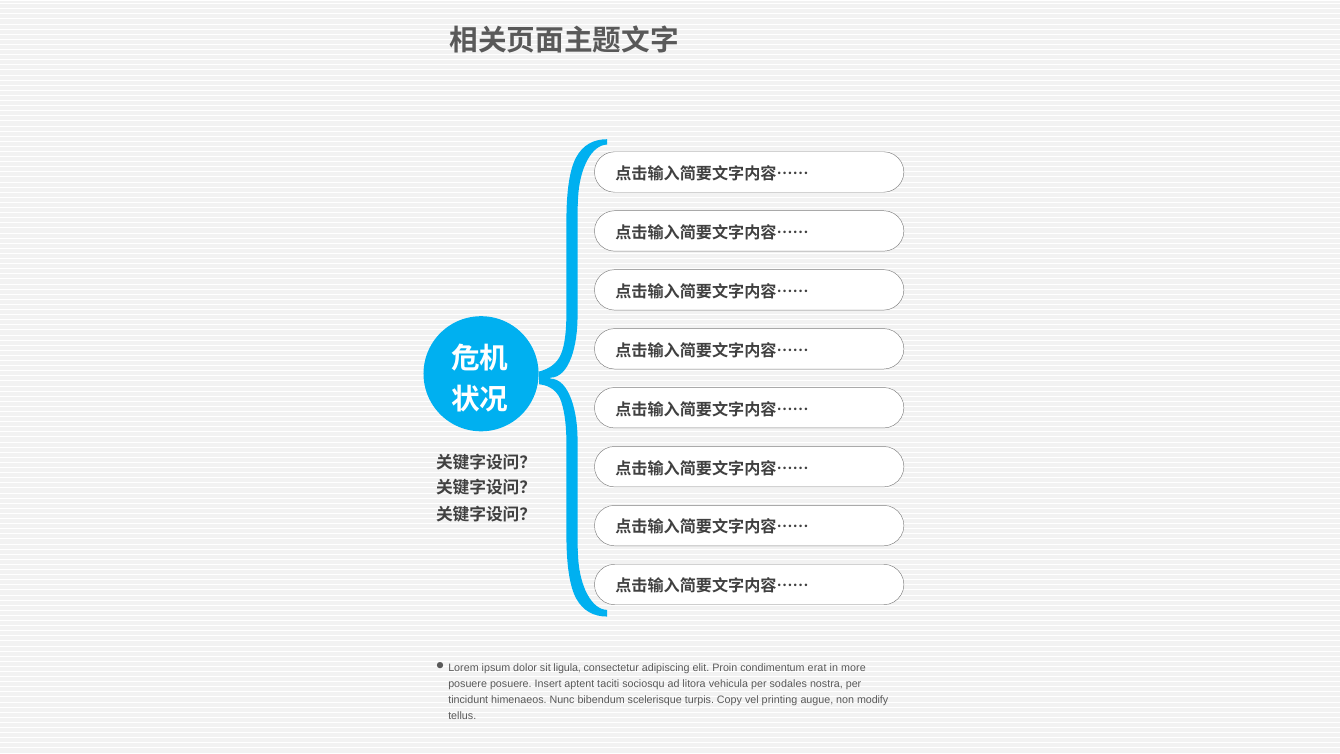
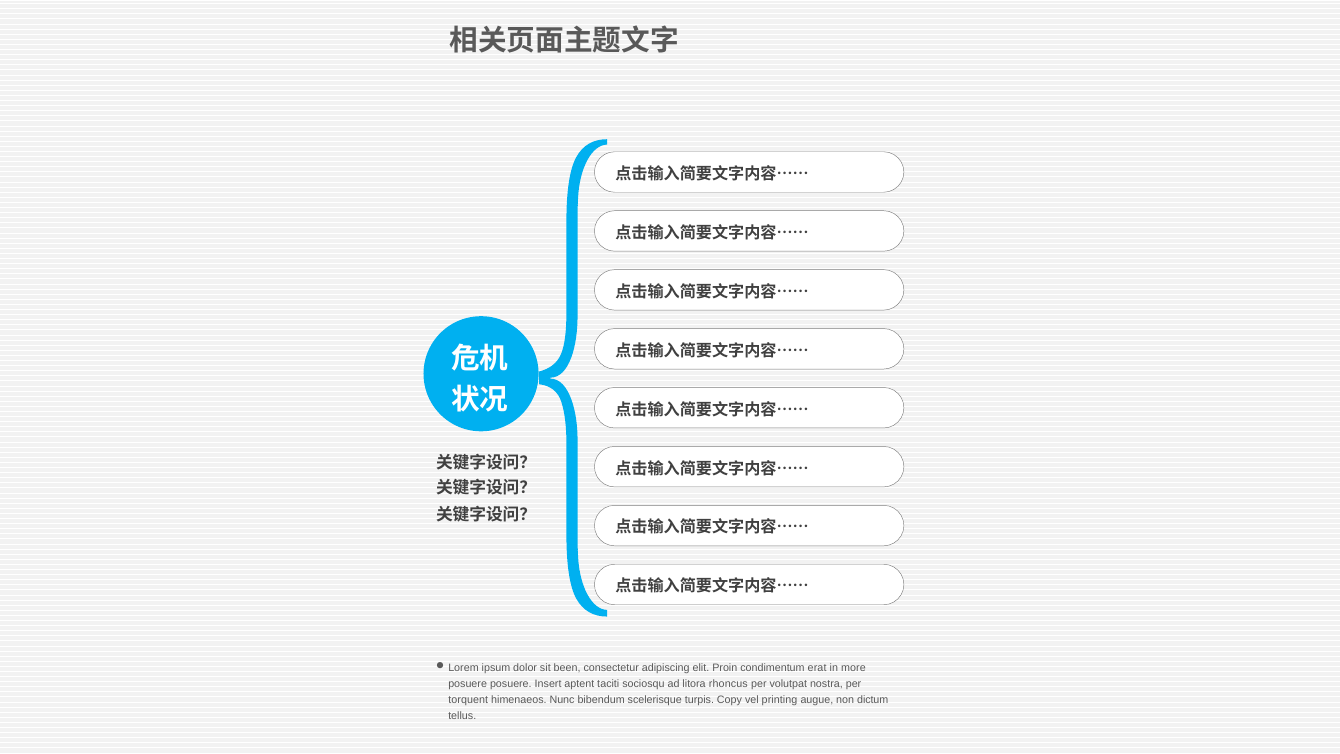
ligula: ligula -> been
vehicula: vehicula -> rhoncus
sodales: sodales -> volutpat
tincidunt: tincidunt -> torquent
modify: modify -> dictum
